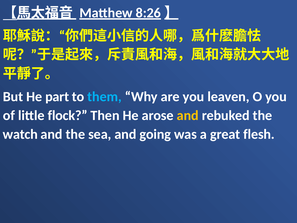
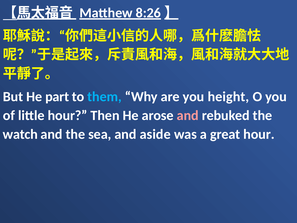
leaven: leaven -> height
little flock: flock -> hour
and at (188, 115) colour: yellow -> pink
going: going -> aside
great flesh: flesh -> hour
